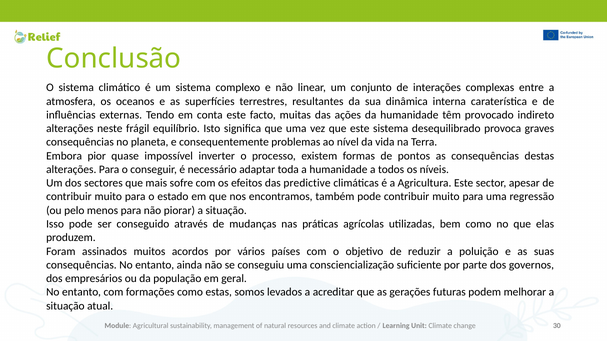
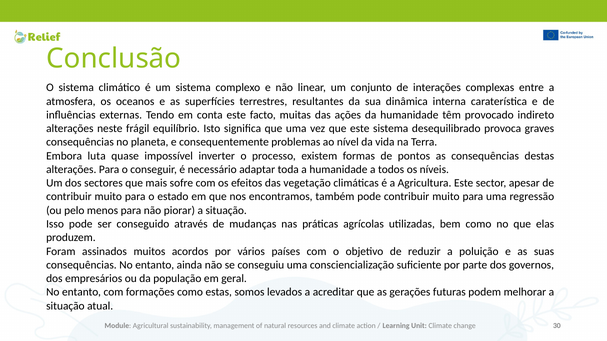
pior: pior -> luta
predictive: predictive -> vegetação
